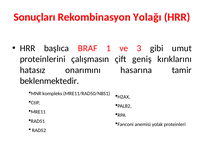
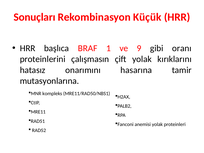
Yolağı: Yolağı -> Küçük
3: 3 -> 9
umut: umut -> oranı
çift geniş: geniş -> yolak
beklenmektedir: beklenmektedir -> mutasyonlarına
